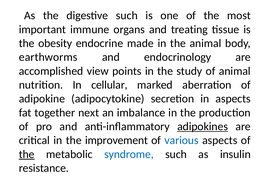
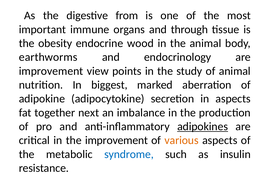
digestive such: such -> from
treating: treating -> through
made: made -> wood
accomplished at (51, 71): accomplished -> improvement
cellular: cellular -> biggest
various colour: blue -> orange
the at (27, 154) underline: present -> none
